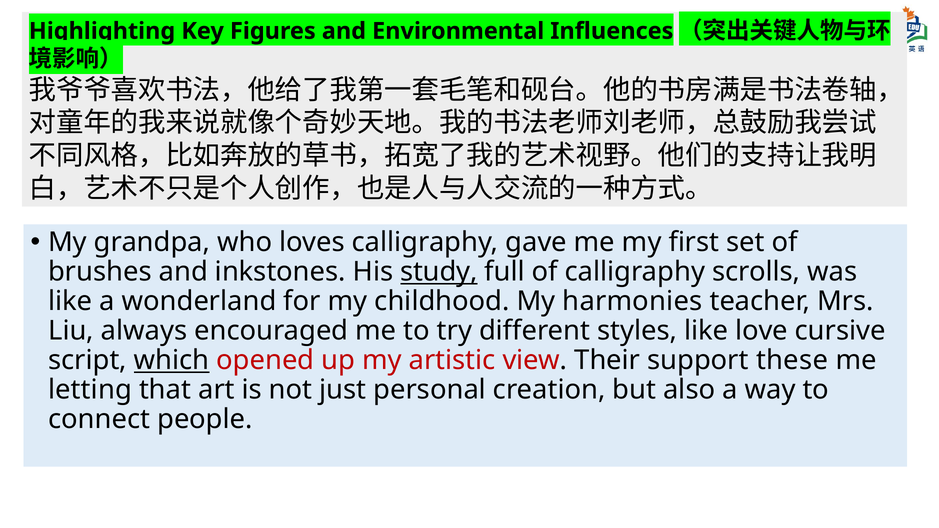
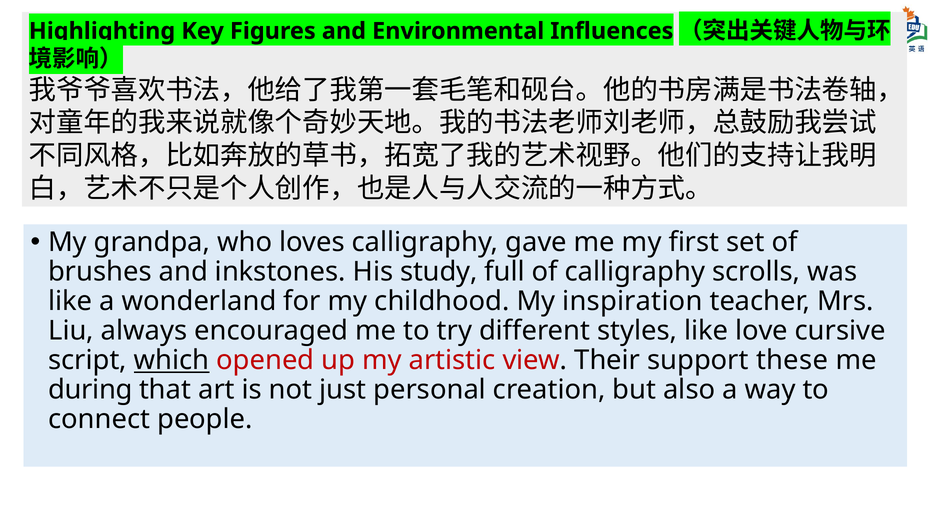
study underline: present -> none
harmonies: harmonies -> inspiration
letting: letting -> during
